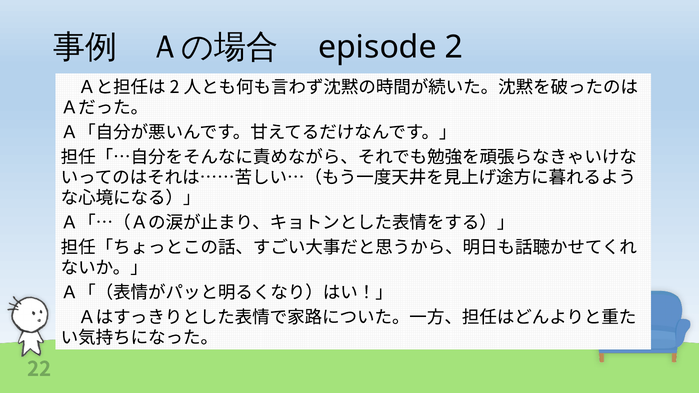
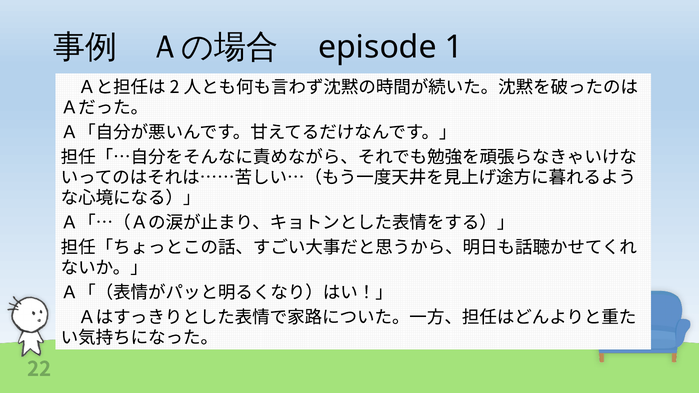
2: 2 -> 1
